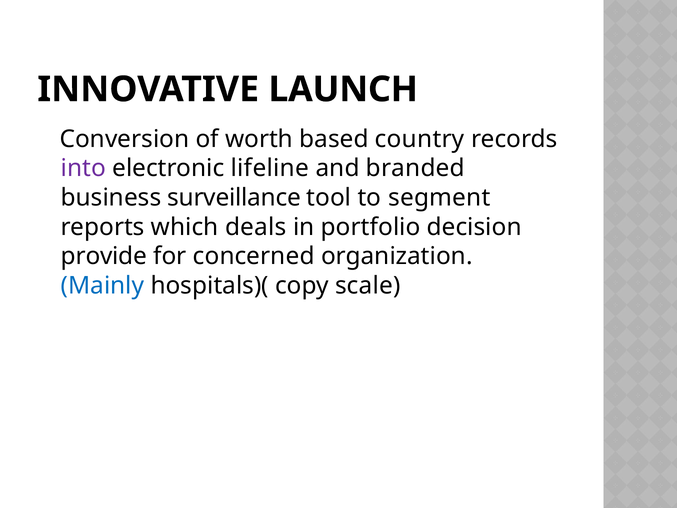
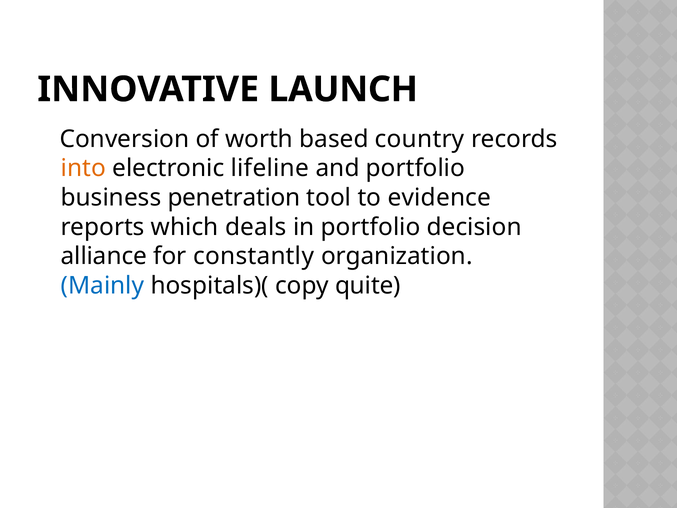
into colour: purple -> orange
and branded: branded -> portfolio
surveillance: surveillance -> penetration
segment: segment -> evidence
provide: provide -> alliance
concerned: concerned -> constantly
scale: scale -> quite
